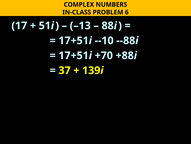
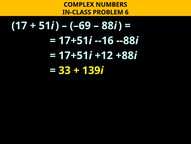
–13: –13 -> –69
--10: --10 -> --16
+70: +70 -> +12
37: 37 -> 33
